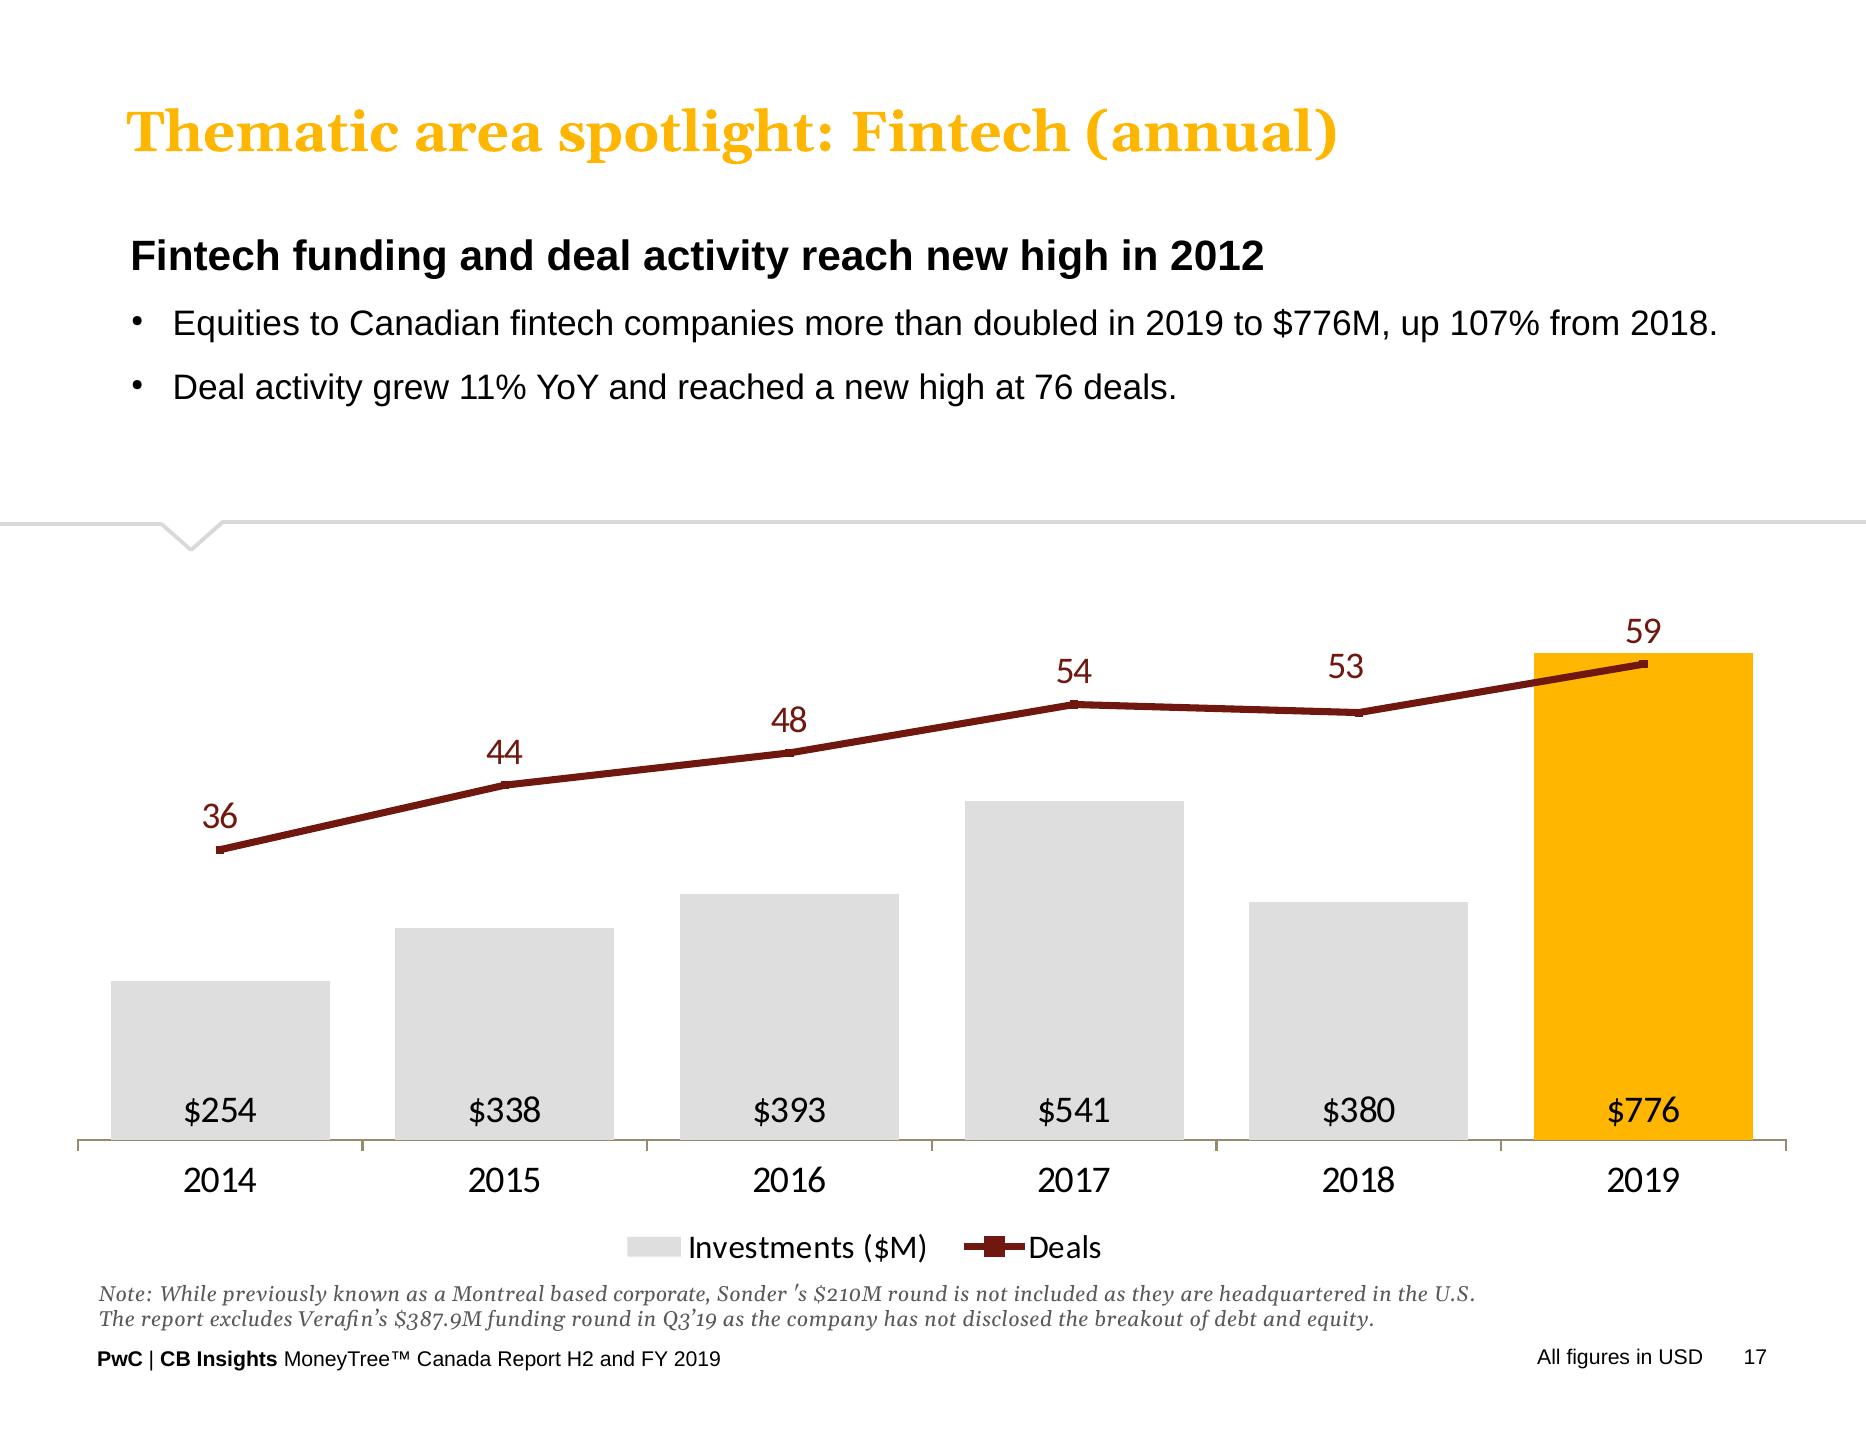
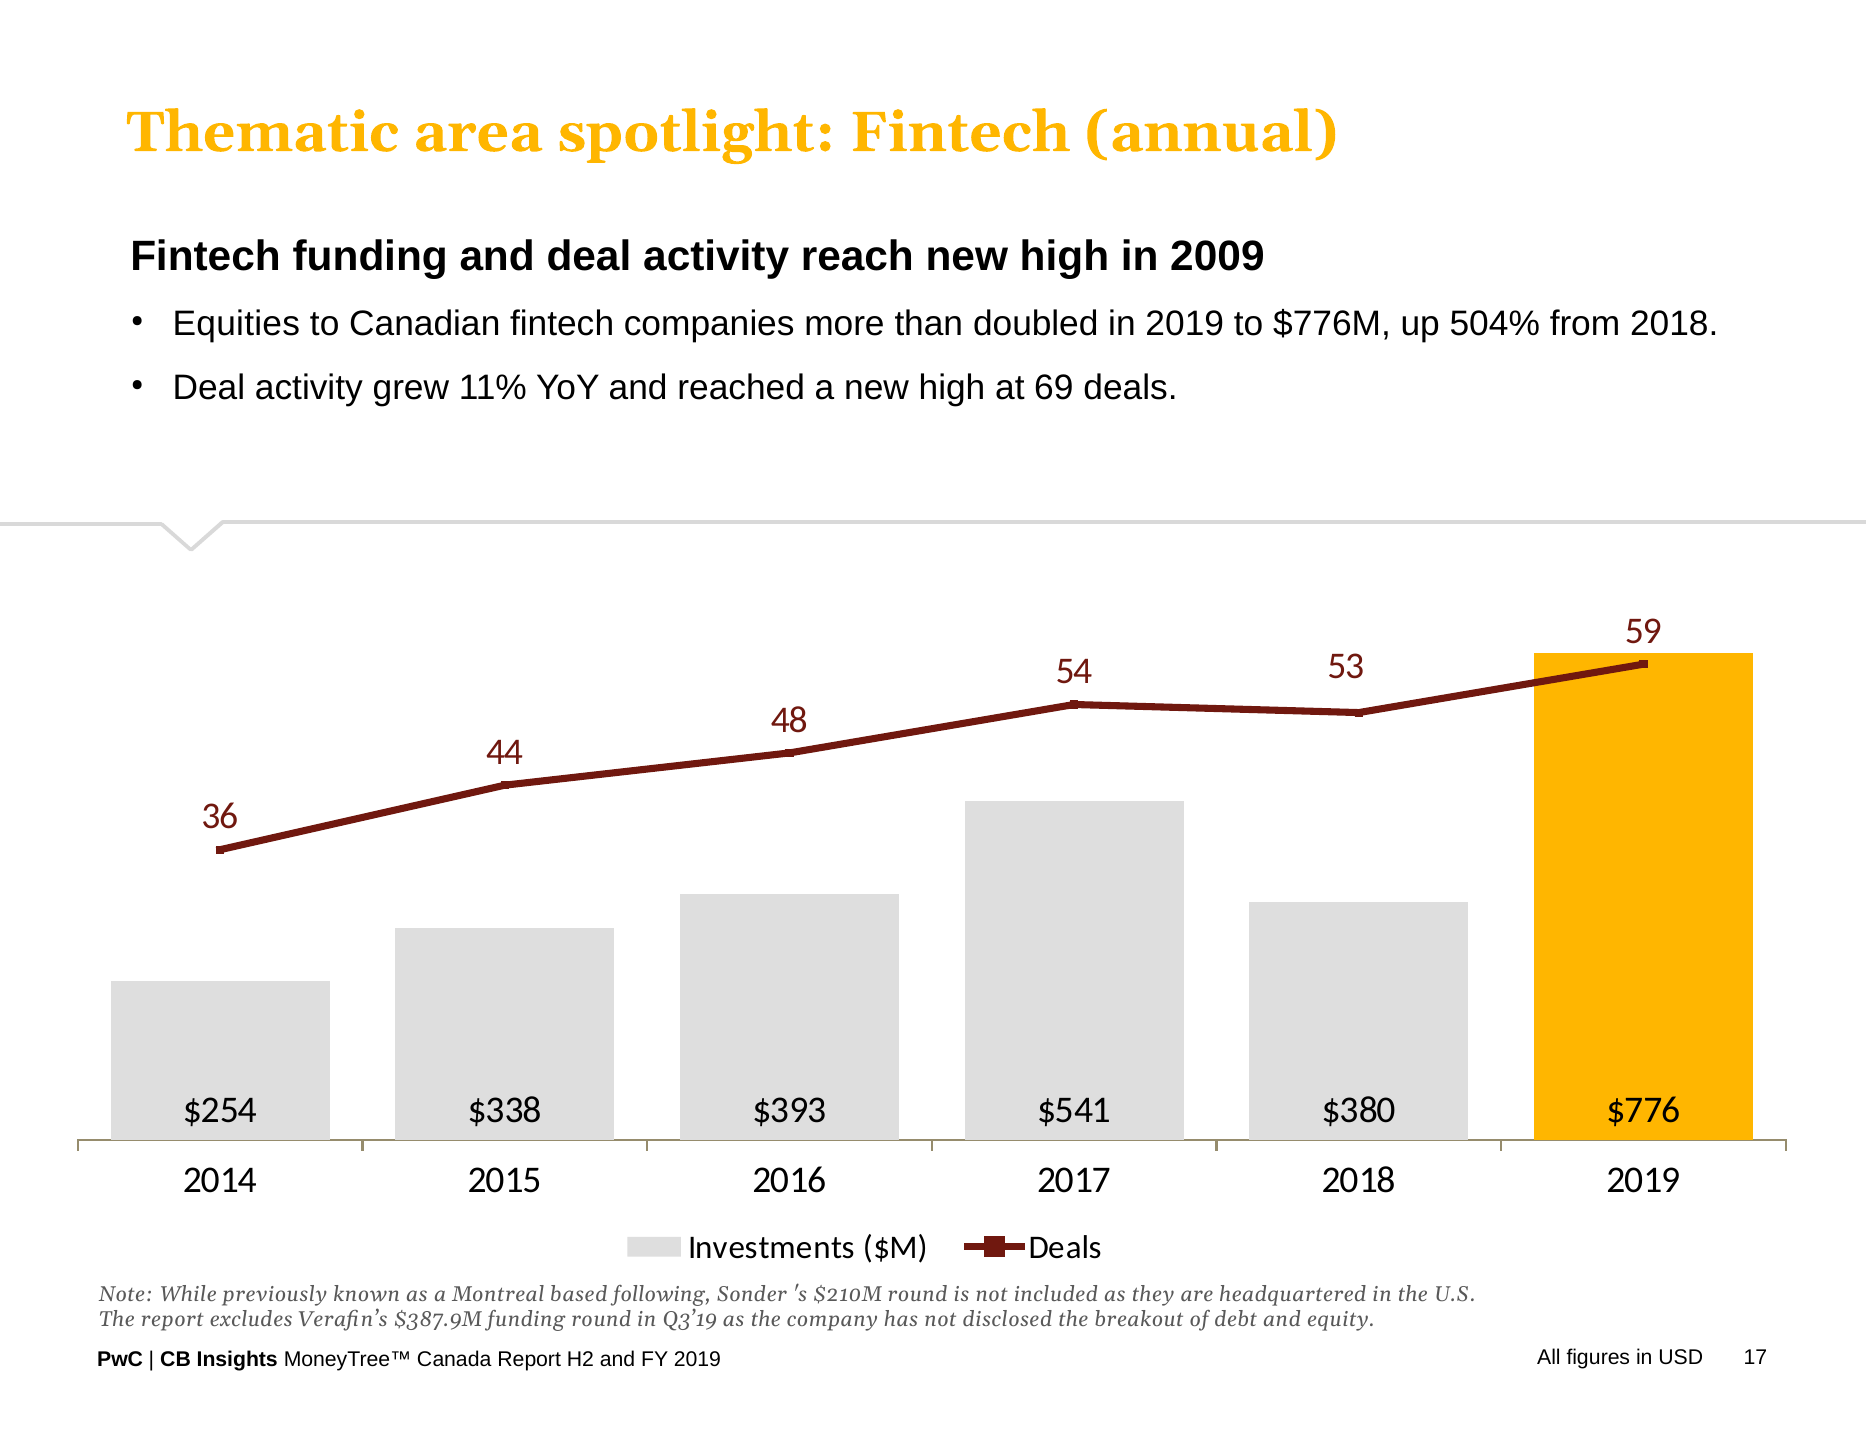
2012: 2012 -> 2009
107%: 107% -> 504%
76: 76 -> 69
corporate: corporate -> following
